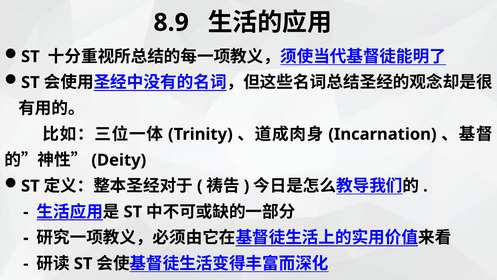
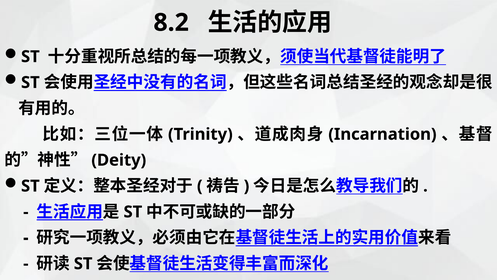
8.9: 8.9 -> 8.2
